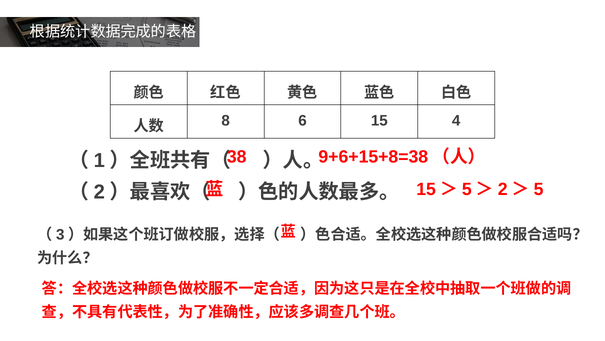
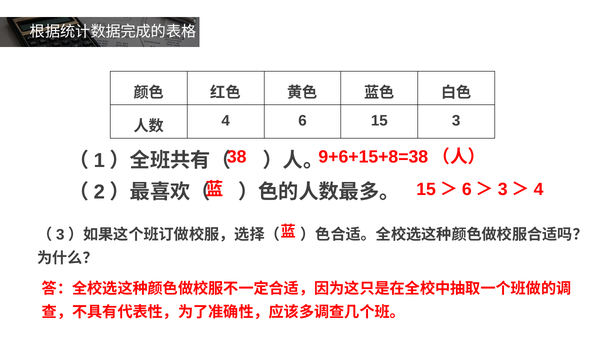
8 at (226, 121): 8 -> 4
15 4: 4 -> 3
5 at (467, 189): 5 -> 6
2 at (503, 189): 2 -> 3
5 at (539, 189): 5 -> 4
